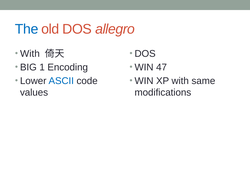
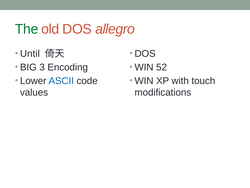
The colour: blue -> green
With at (30, 53): With -> Until
1: 1 -> 3
47: 47 -> 52
same: same -> touch
